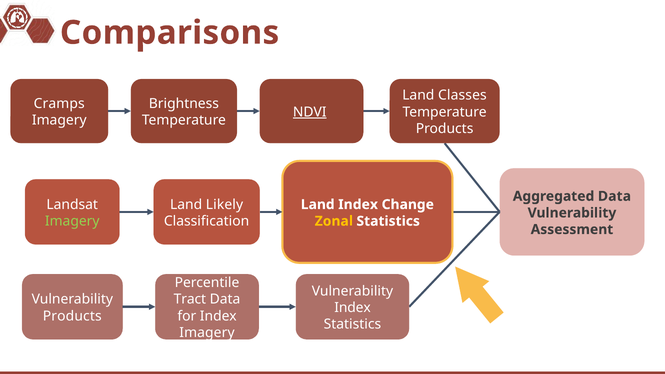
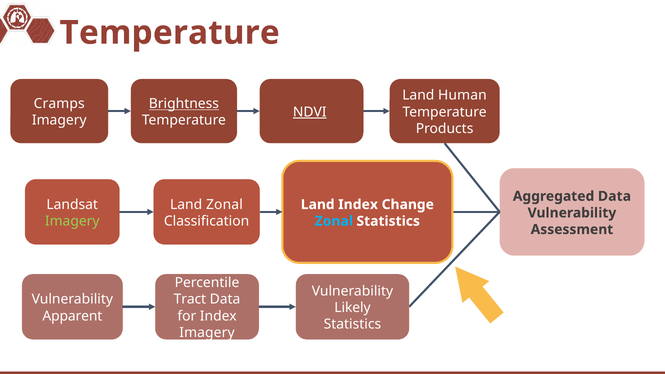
Comparisons at (170, 33): Comparisons -> Temperature
Classes: Classes -> Human
Brightness underline: none -> present
Land Likely: Likely -> Zonal
Zonal at (334, 221) colour: yellow -> light blue
Index at (353, 308): Index -> Likely
Products at (72, 316): Products -> Apparent
